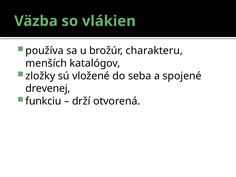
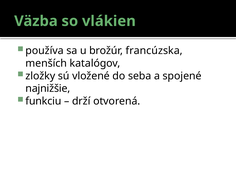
charakteru: charakteru -> francúzska
drevenej: drevenej -> najnižšie
